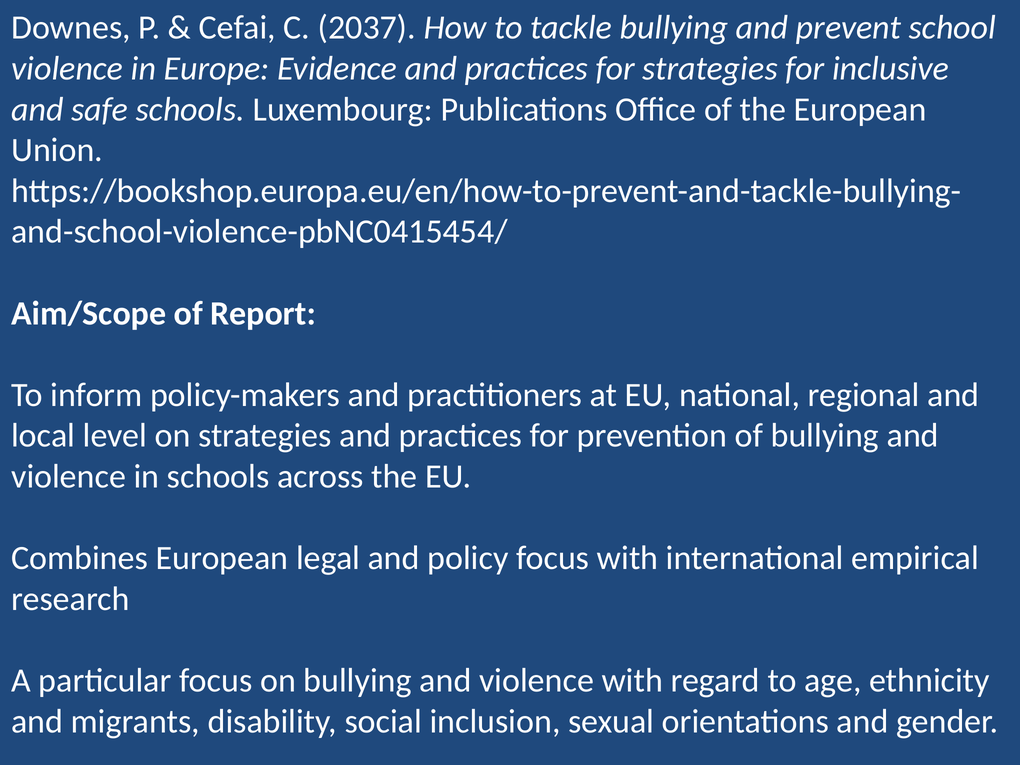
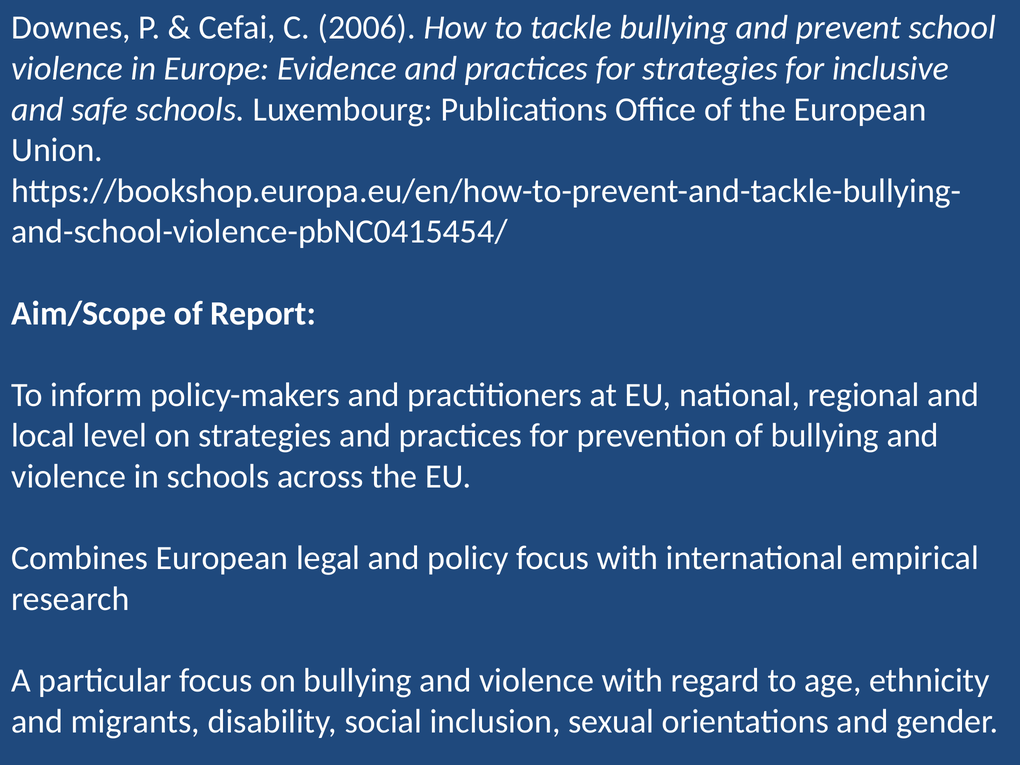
2037: 2037 -> 2006
